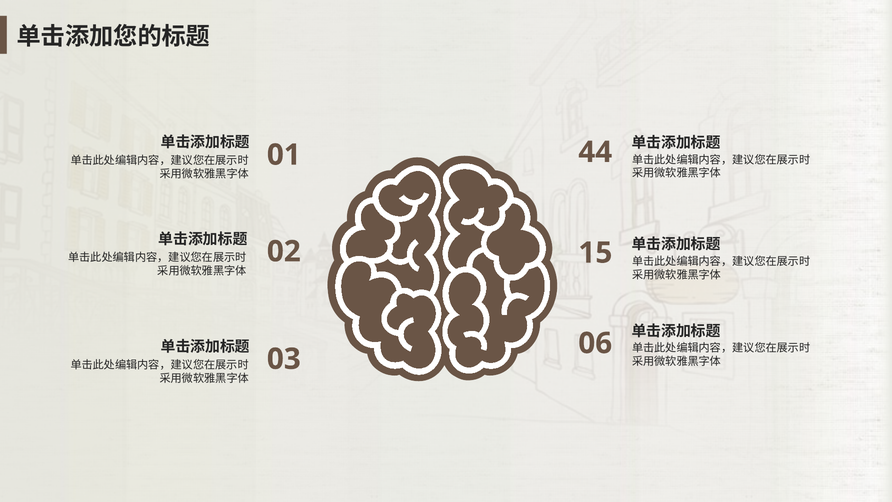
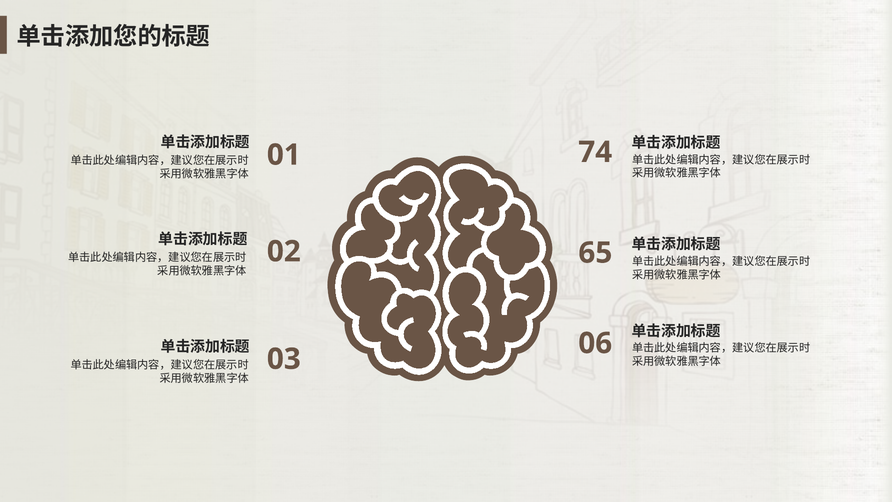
44: 44 -> 74
15: 15 -> 65
